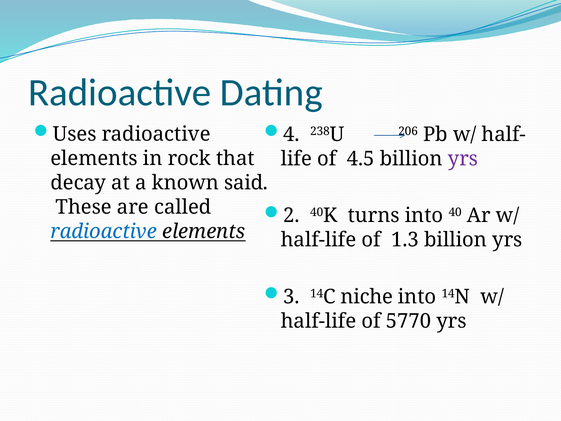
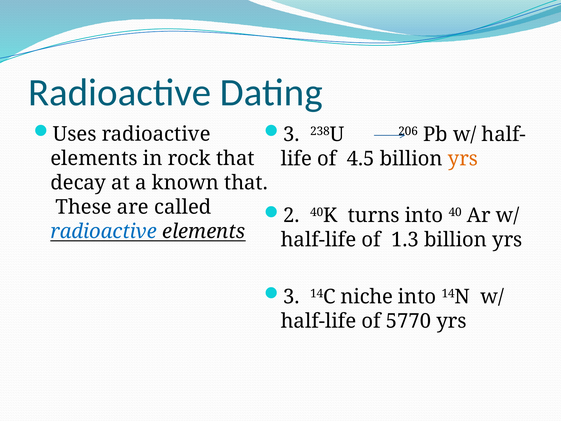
4 at (291, 134): 4 -> 3
yrs at (463, 159) colour: purple -> orange
known said: said -> that
